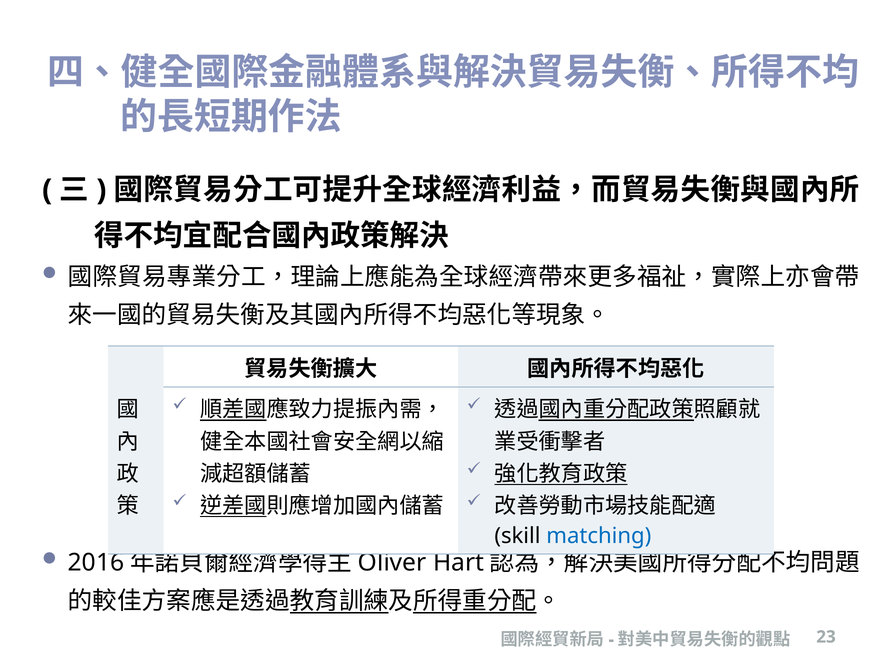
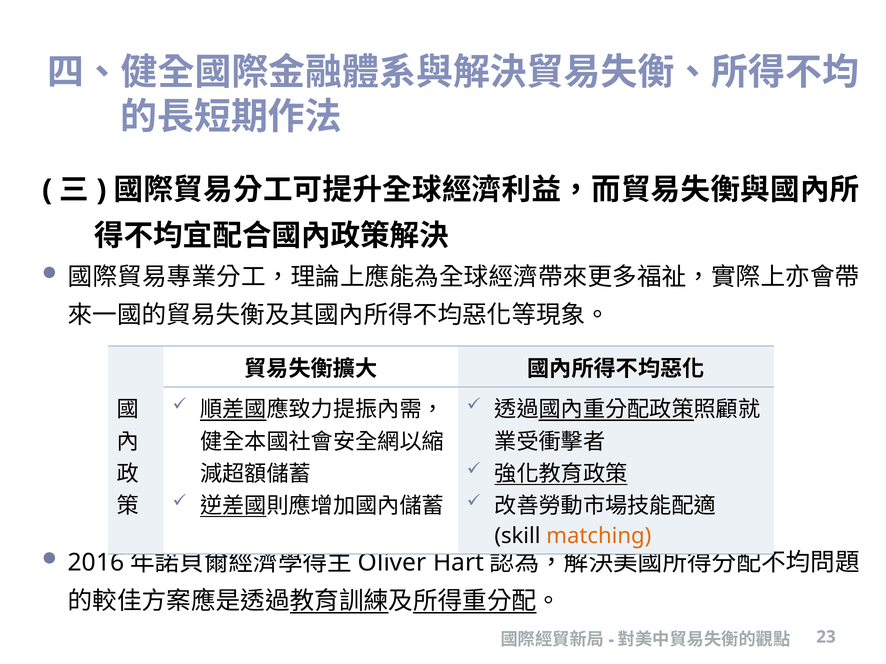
matching colour: blue -> orange
